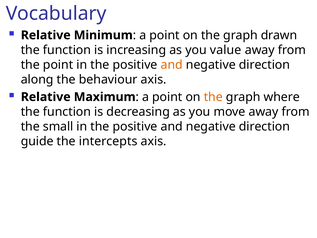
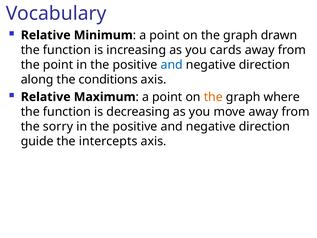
value: value -> cards
and at (172, 65) colour: orange -> blue
behaviour: behaviour -> conditions
small: small -> sorry
